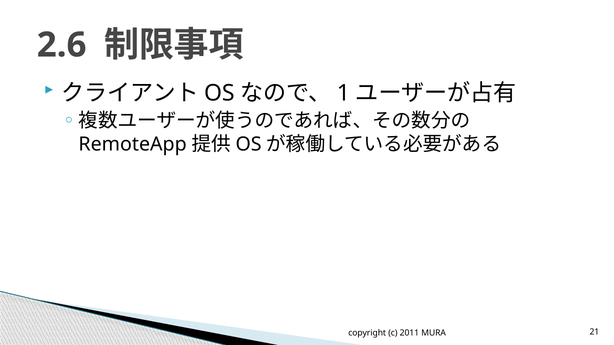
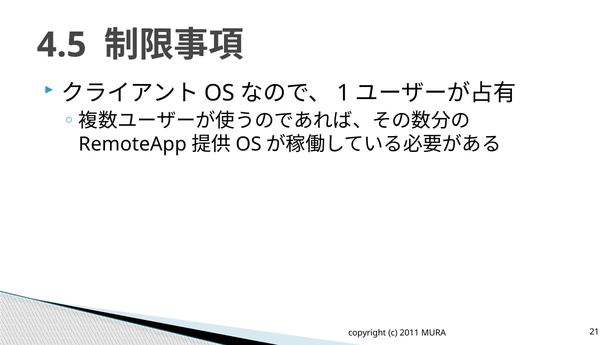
2.6: 2.6 -> 4.5
